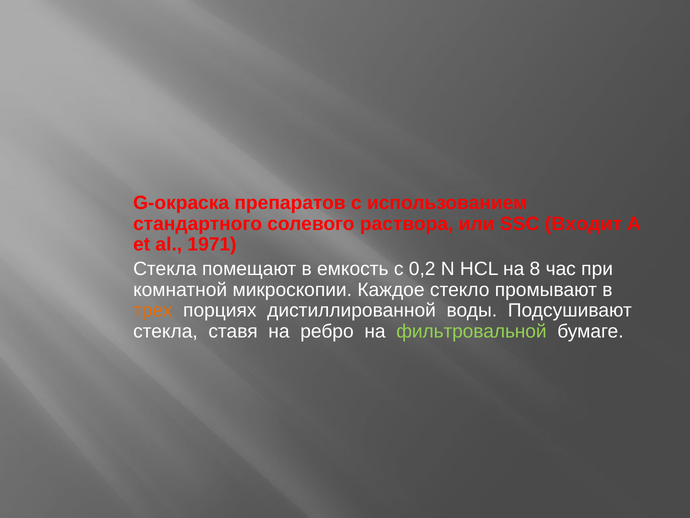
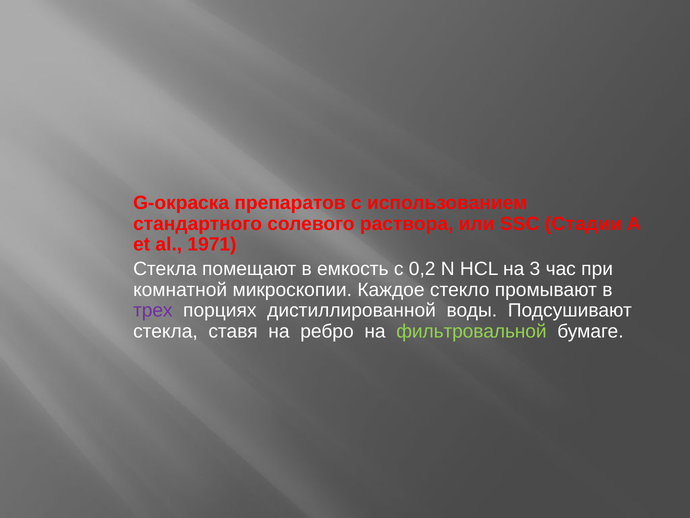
Входит: Входит -> Стадии
8: 8 -> 3
трех colour: orange -> purple
